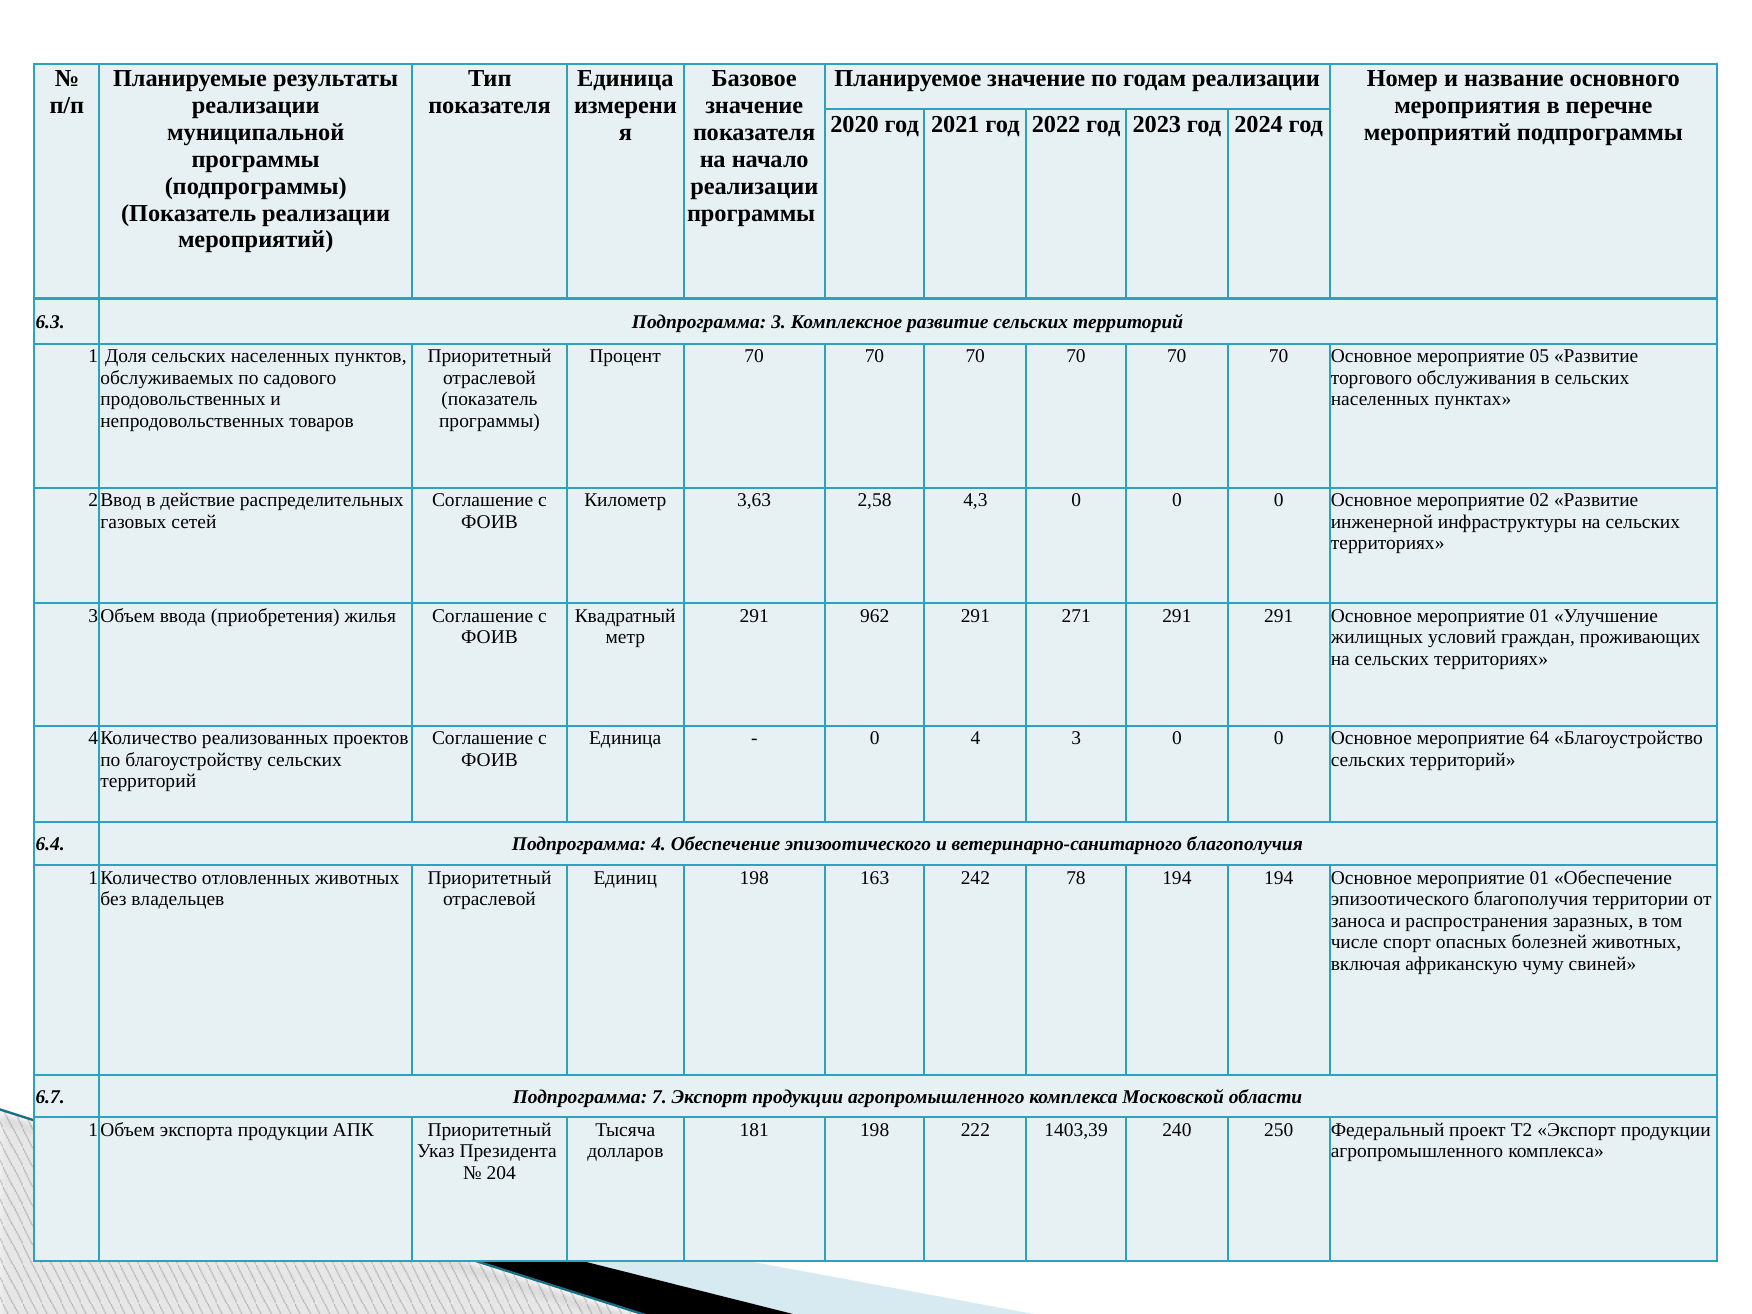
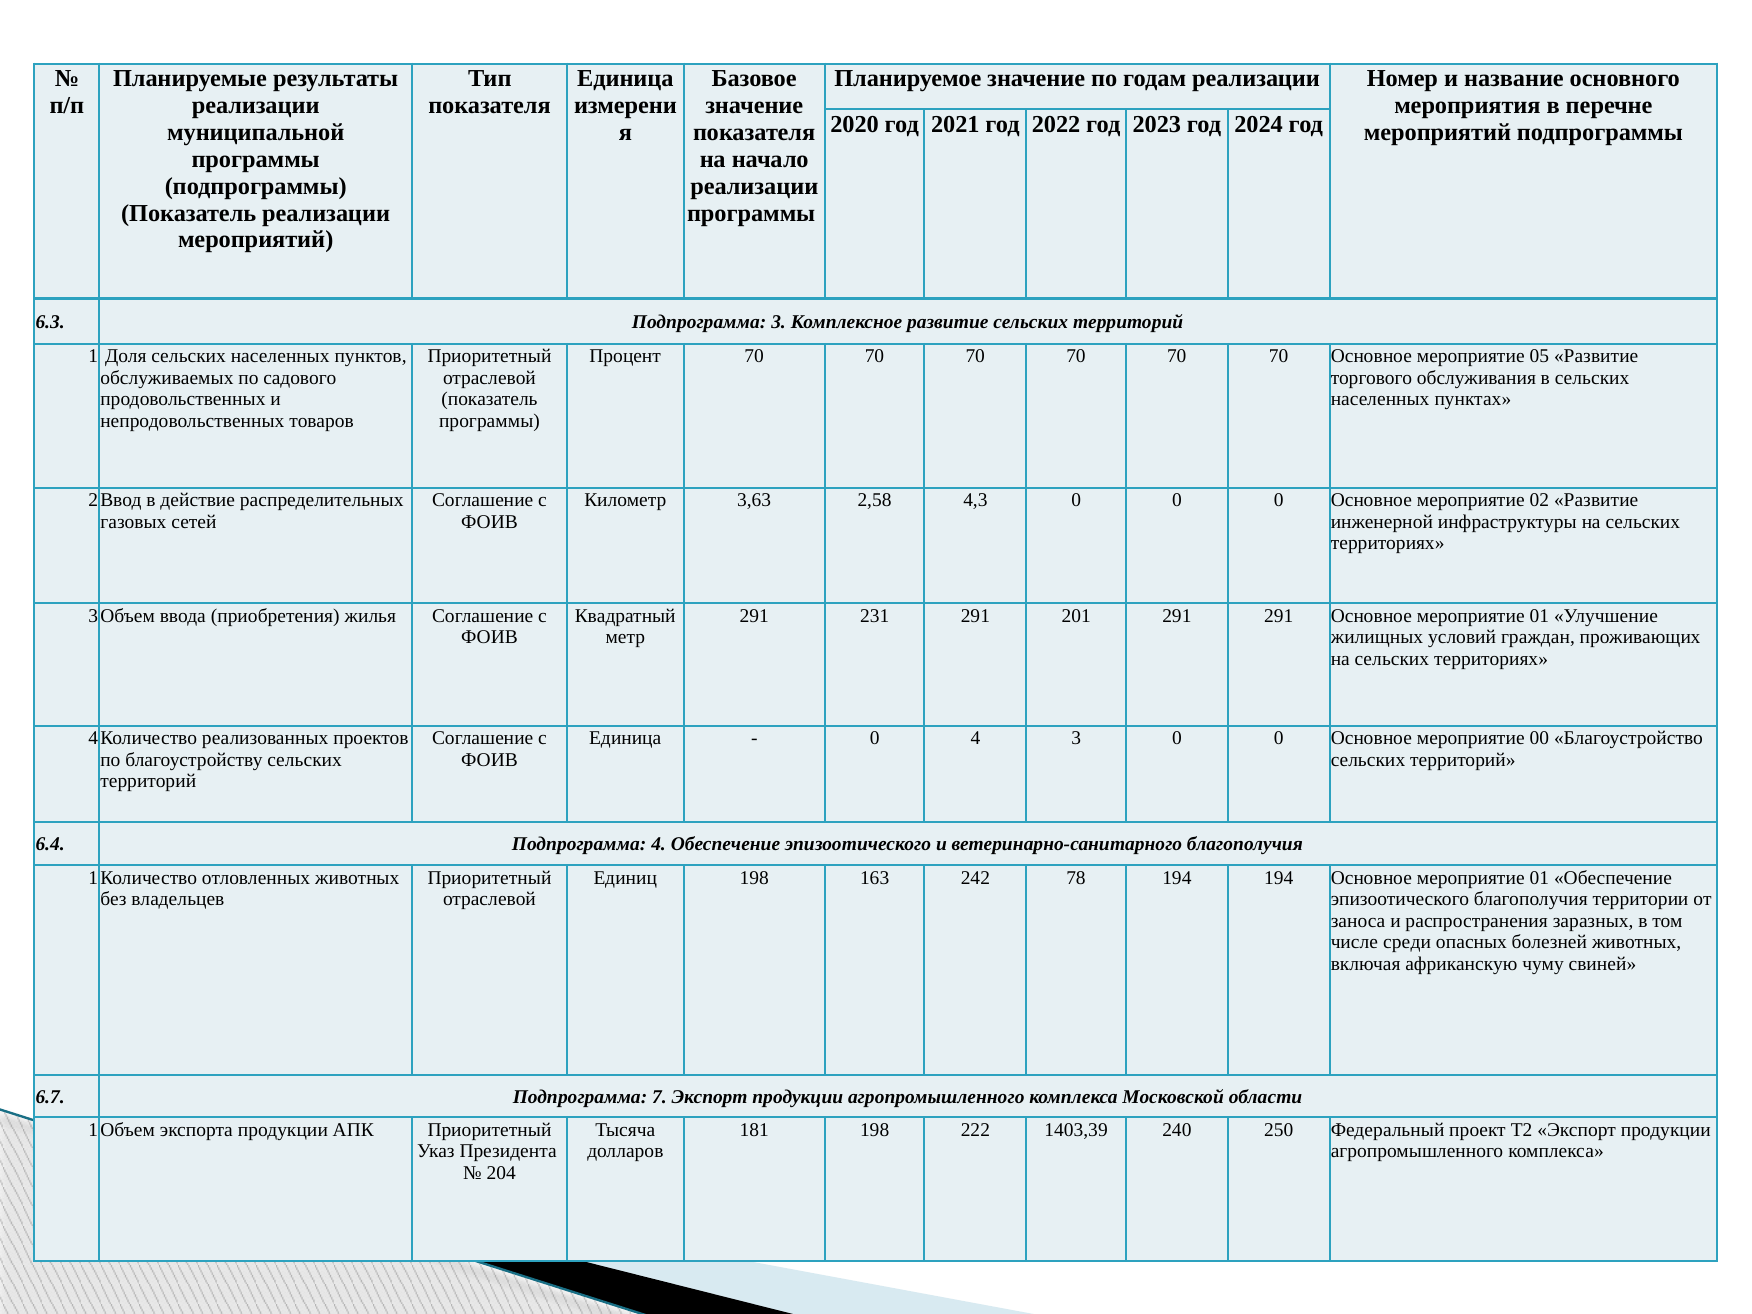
962: 962 -> 231
271: 271 -> 201
64: 64 -> 00
спорт: спорт -> среди
